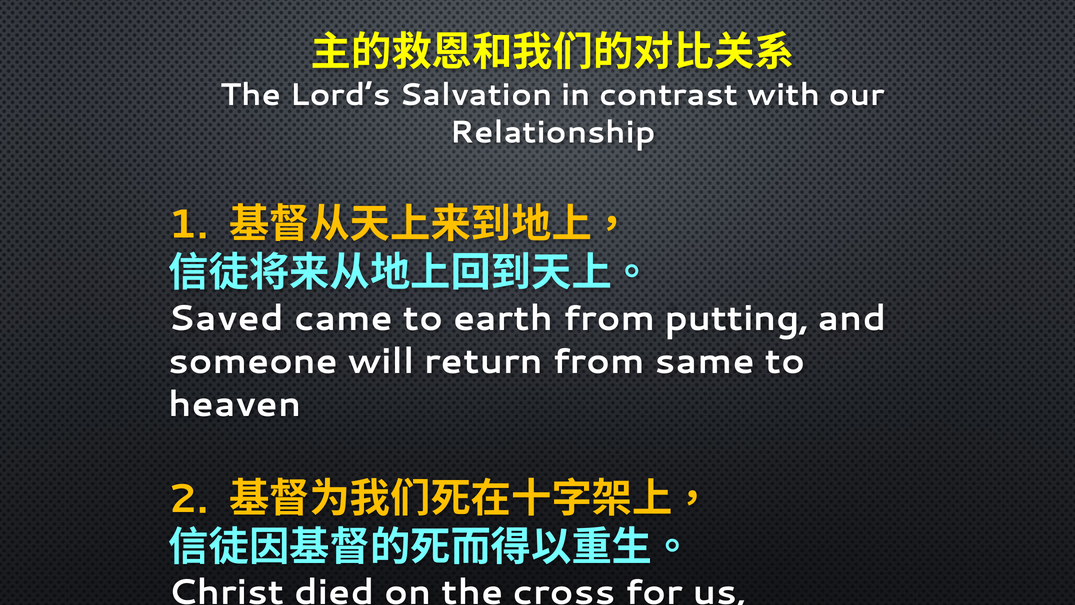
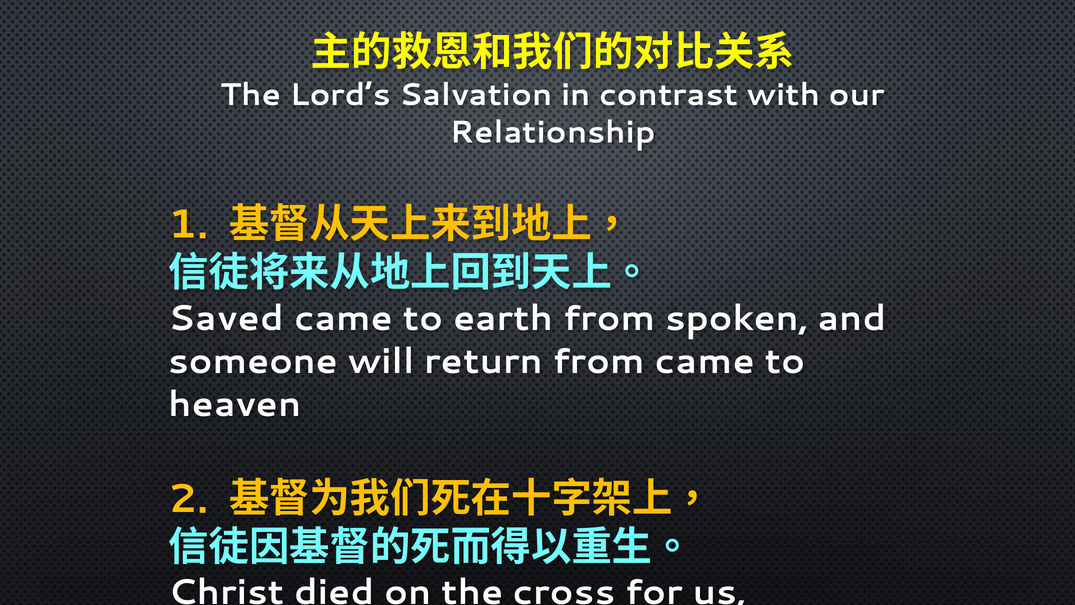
putting: putting -> spoken
from same: same -> came
